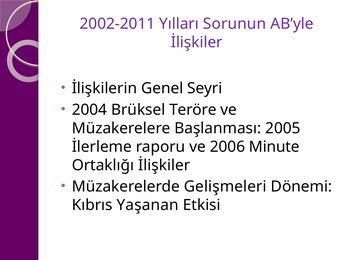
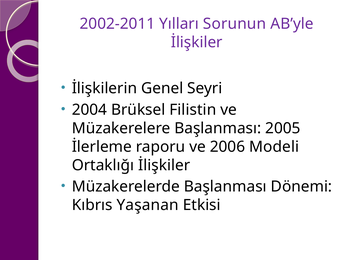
Teröre: Teröre -> Filistin
Minute: Minute -> Modeli
Müzakerelerde Gelişmeleri: Gelişmeleri -> Başlanması
